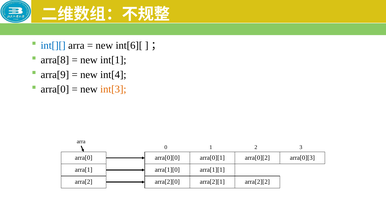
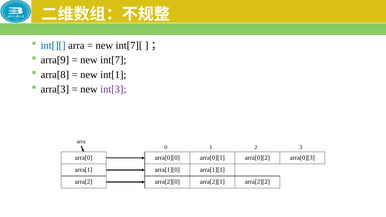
int[6][: int[6][ -> int[7][
arra[8: arra[8 -> arra[9
int[1: int[1 -> int[7
arra[9: arra[9 -> arra[8
int[4: int[4 -> int[1
arra[0 at (55, 89): arra[0 -> arra[3
int[3 colour: orange -> purple
